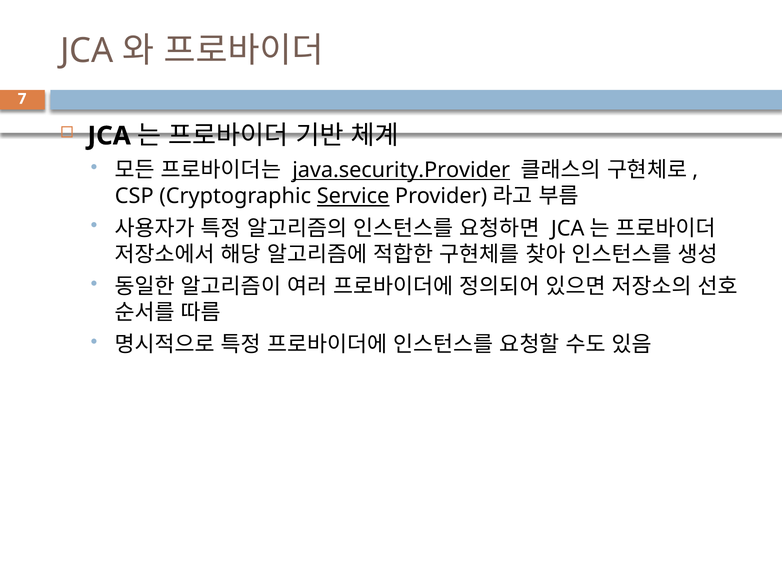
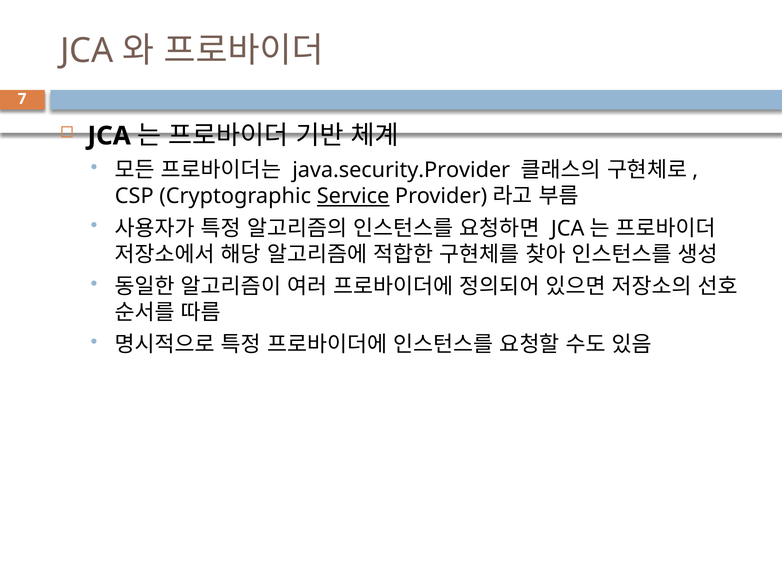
java.security.Provider underline: present -> none
